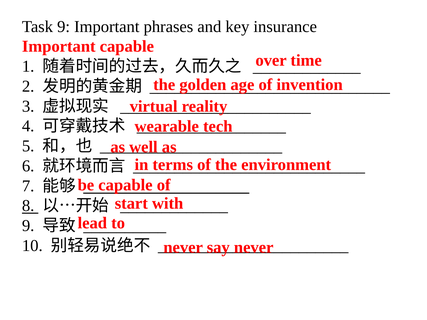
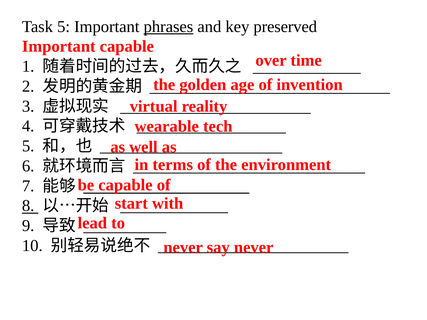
Task 9: 9 -> 5
phrases underline: none -> present
insurance: insurance -> preserved
